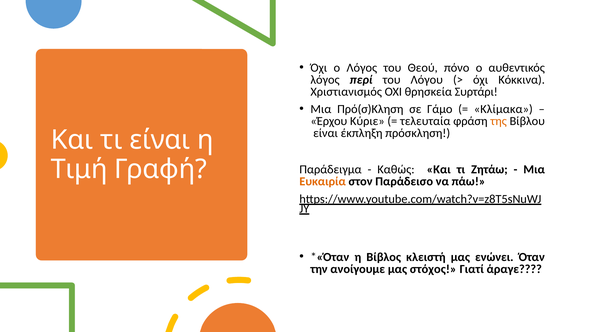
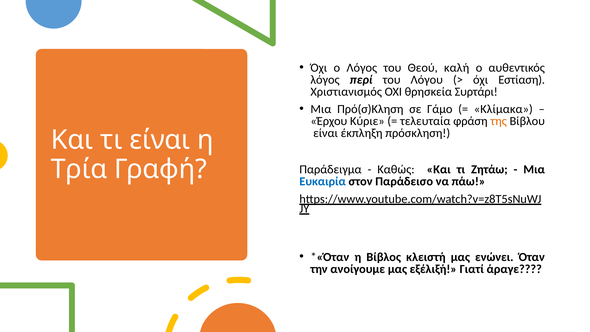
πόνο: πόνο -> καλή
Κόκκινα: Κόκκινα -> Εστίαση
Τιμή: Τιμή -> Τρία
Ευκαιρία colour: orange -> blue
στόχος: στόχος -> εξέλιξή
